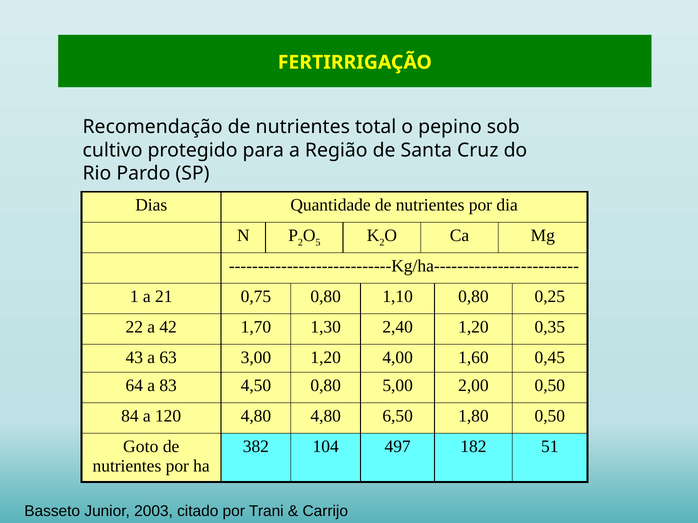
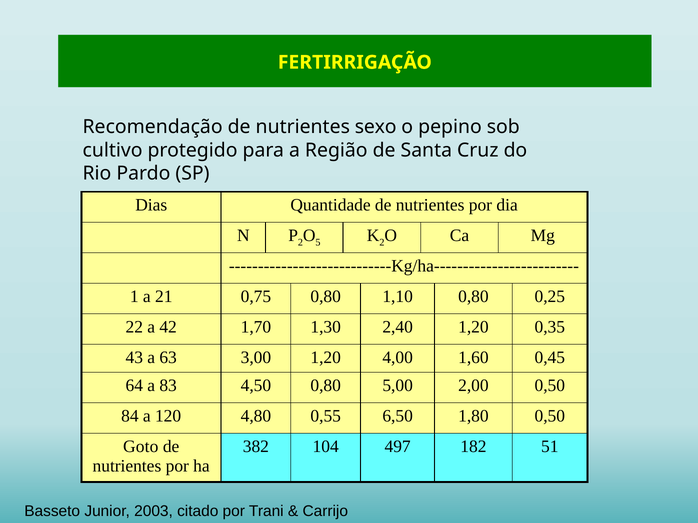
total: total -> sexo
4,80 4,80: 4,80 -> 0,55
